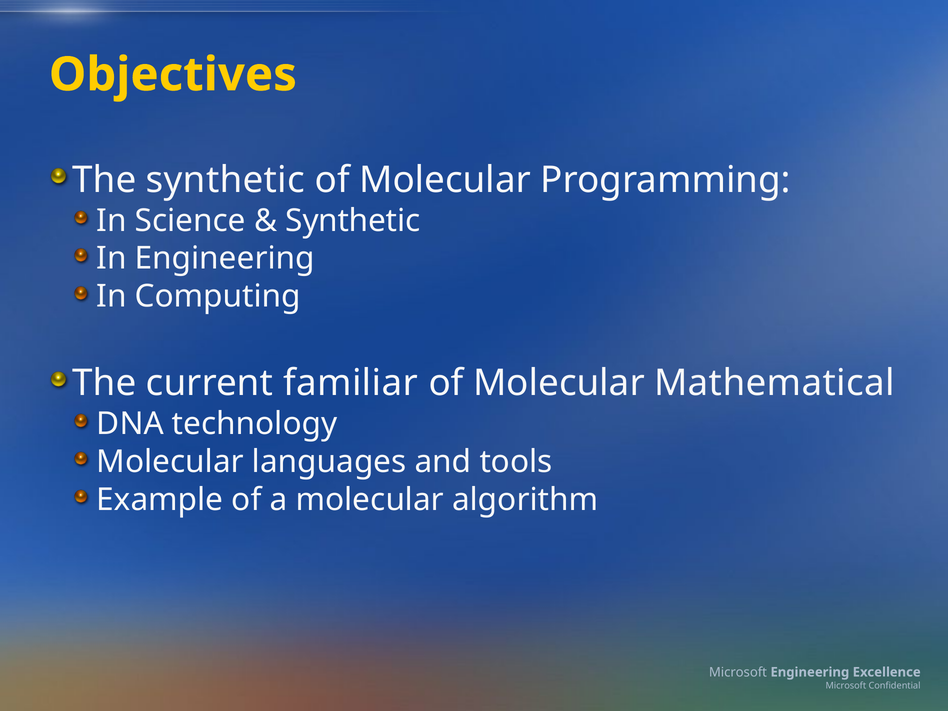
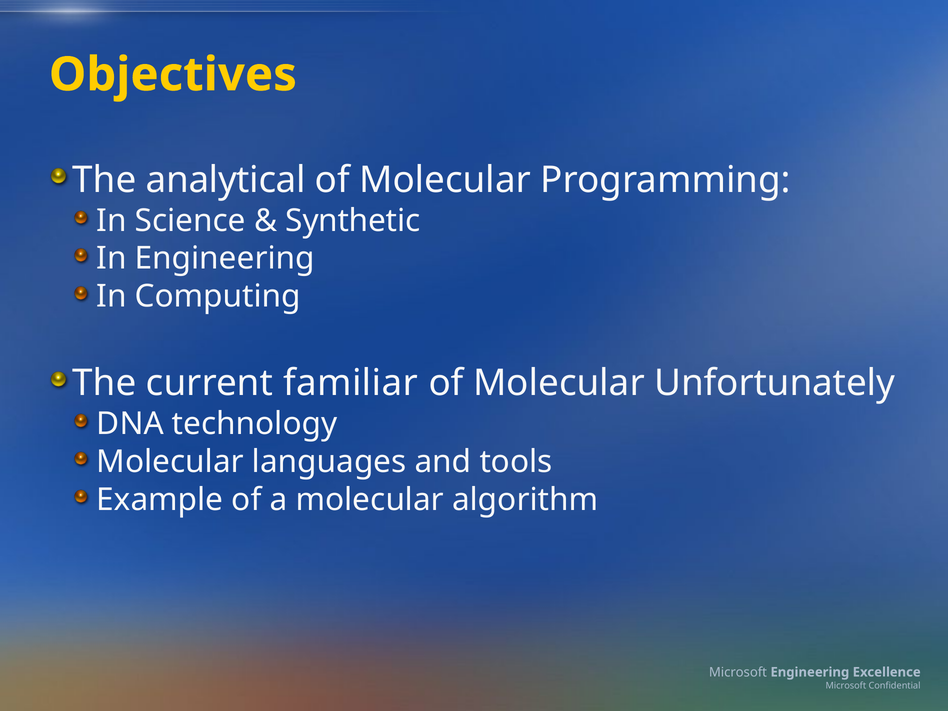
The synthetic: synthetic -> analytical
Mathematical: Mathematical -> Unfortunately
